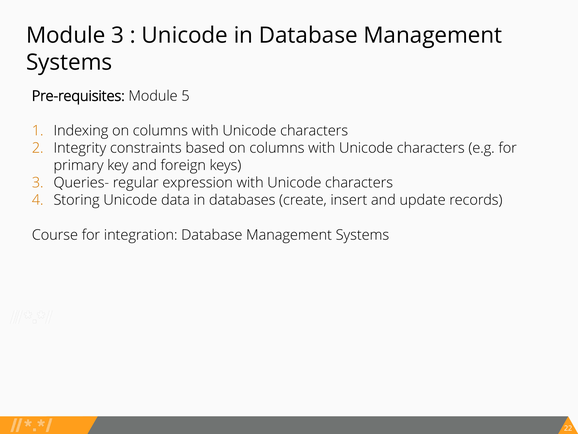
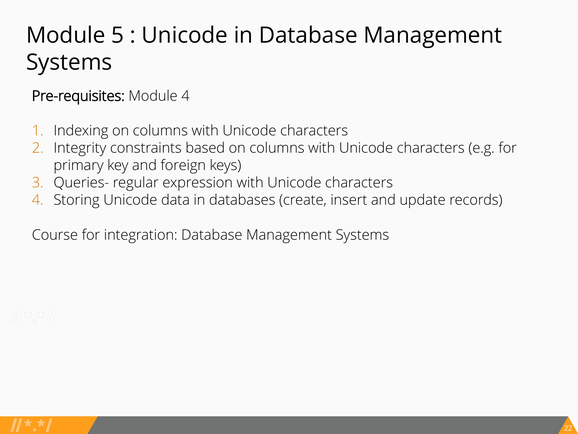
Module 3: 3 -> 5
Module 5: 5 -> 4
